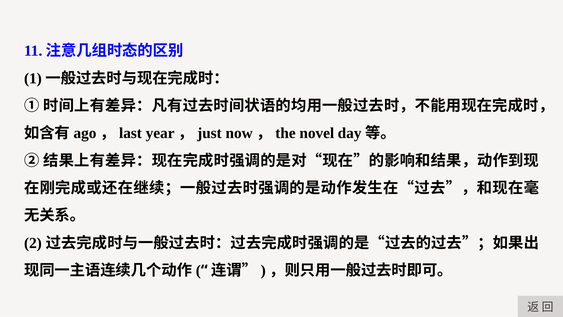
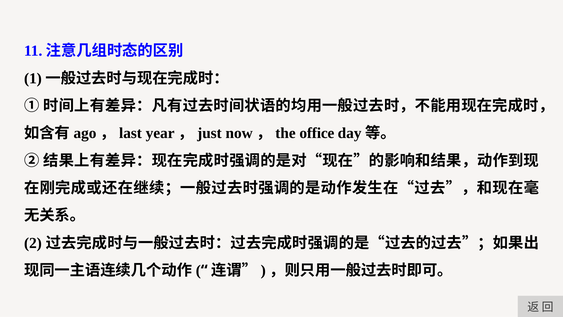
novel: novel -> office
